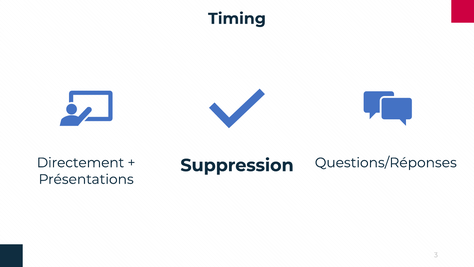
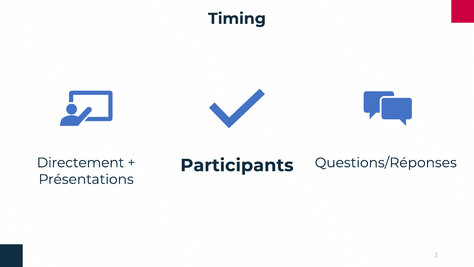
Suppression: Suppression -> Participants
